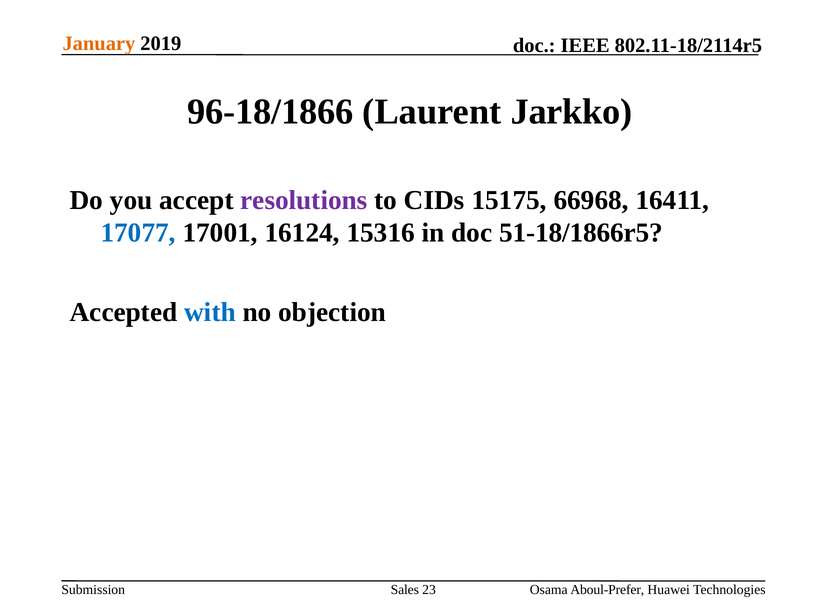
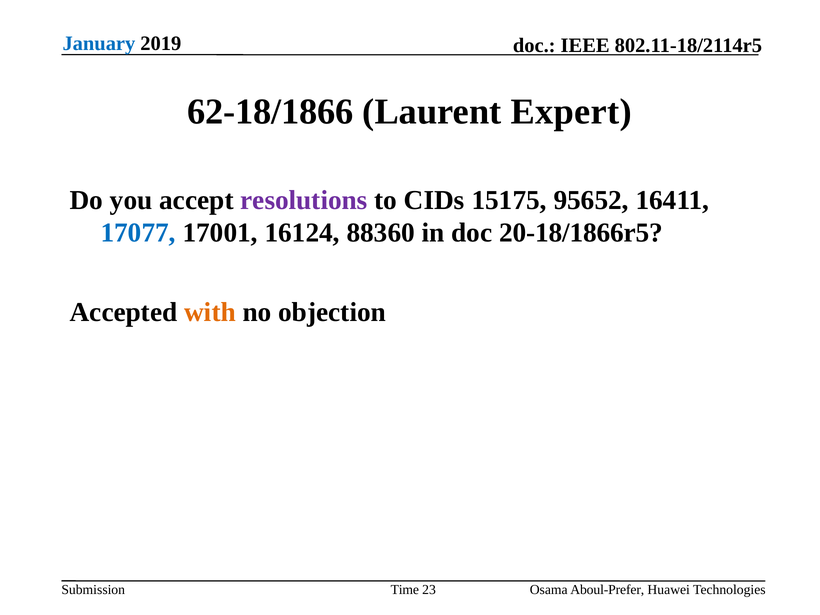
January colour: orange -> blue
96-18/1866: 96-18/1866 -> 62-18/1866
Jarkko: Jarkko -> Expert
66968: 66968 -> 95652
15316: 15316 -> 88360
51-18/1866r5: 51-18/1866r5 -> 20-18/1866r5
with colour: blue -> orange
Sales: Sales -> Time
